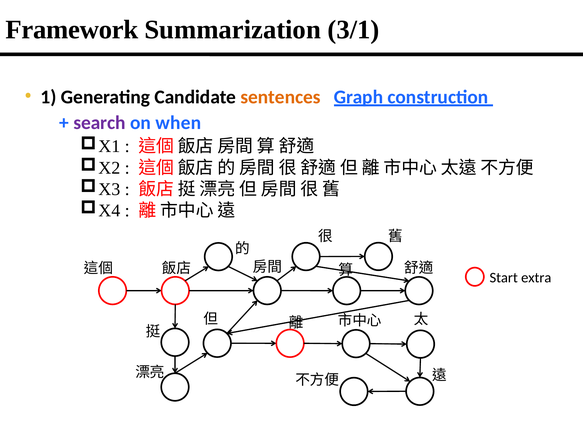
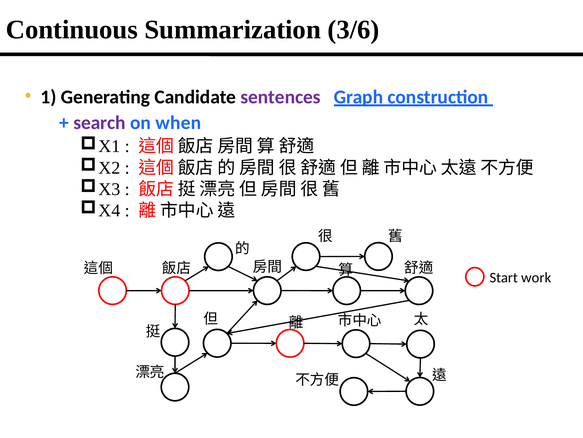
Framework: Framework -> Continuous
3/1: 3/1 -> 3/6
sentences colour: orange -> purple
extra: extra -> work
